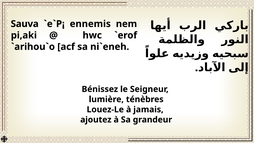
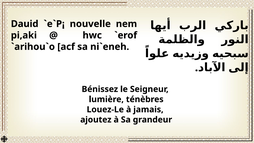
Sauva: Sauva -> Dauid
ennemis: ennemis -> nouvelle
